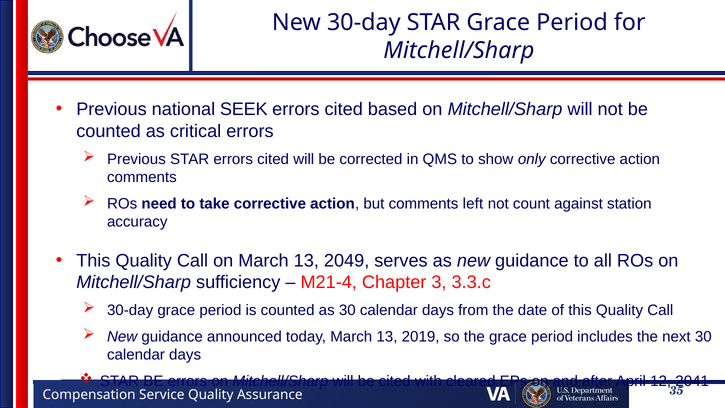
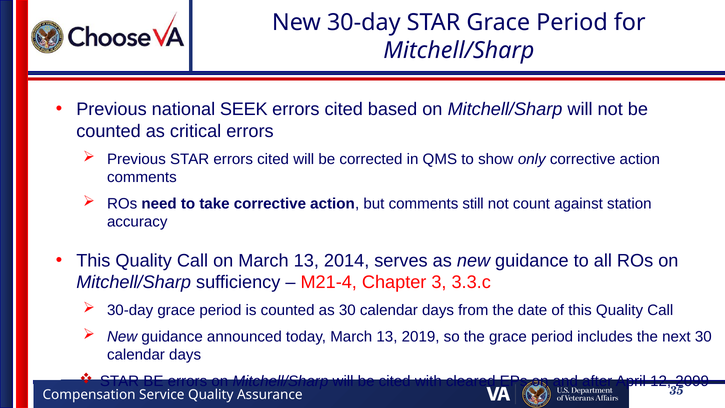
left: left -> still
2049: 2049 -> 2014
2041: 2041 -> 2099
